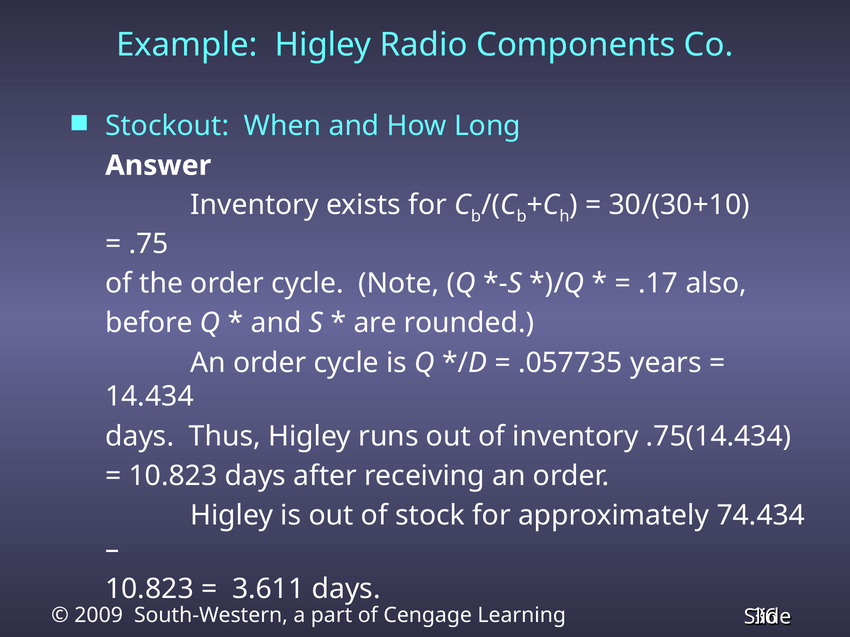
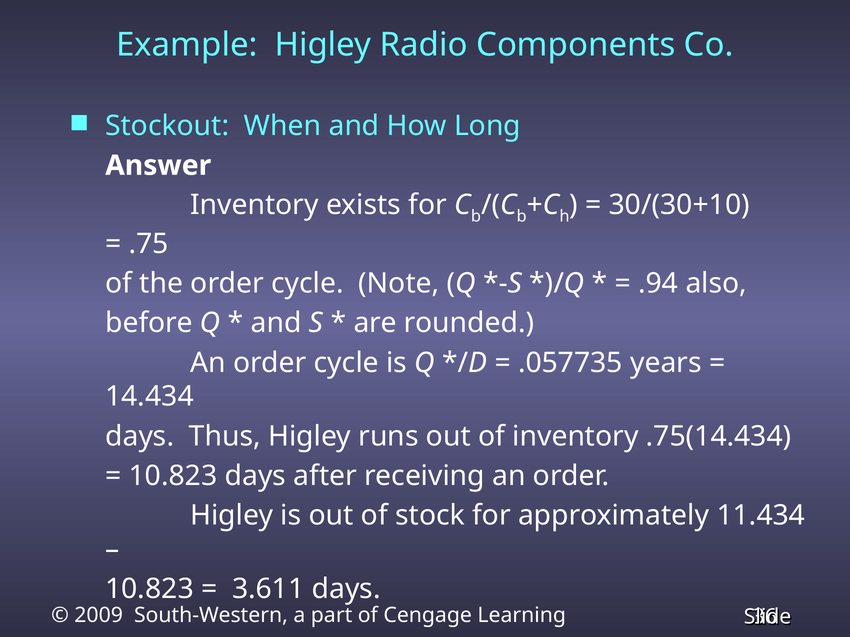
.17: .17 -> .94
74.434: 74.434 -> 11.434
